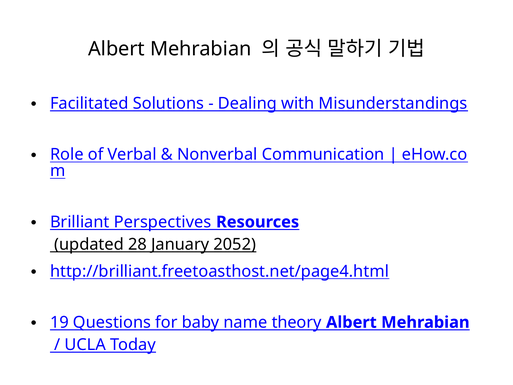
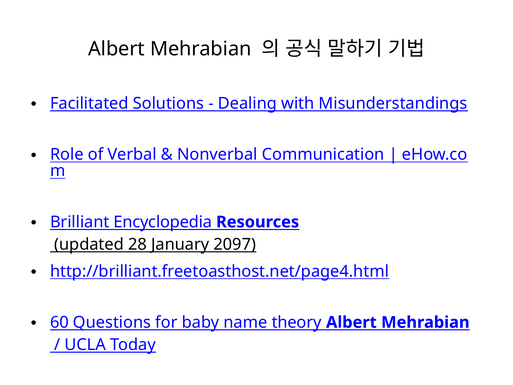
Perspectives: Perspectives -> Encyclopedia
2052: 2052 -> 2097
19: 19 -> 60
